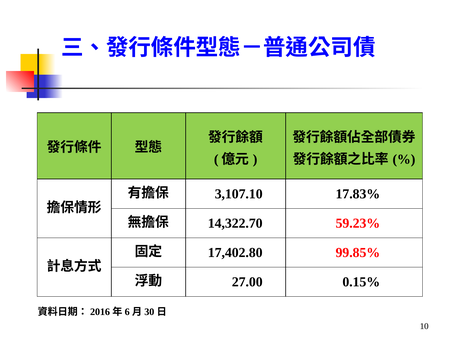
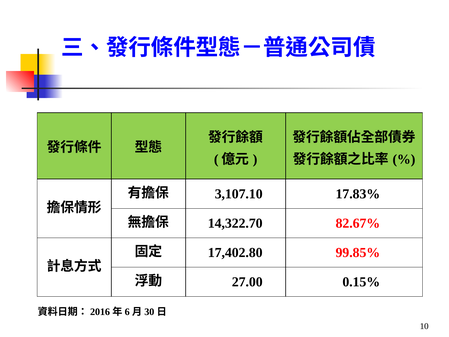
59.23%: 59.23% -> 82.67%
